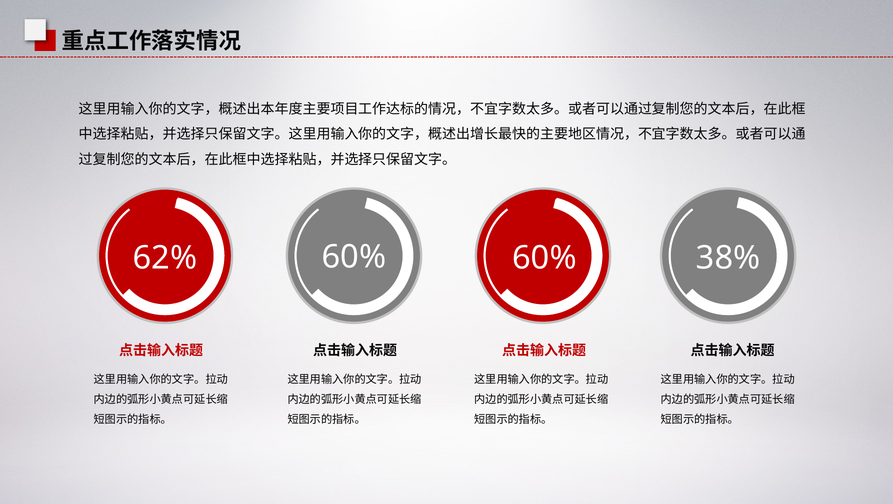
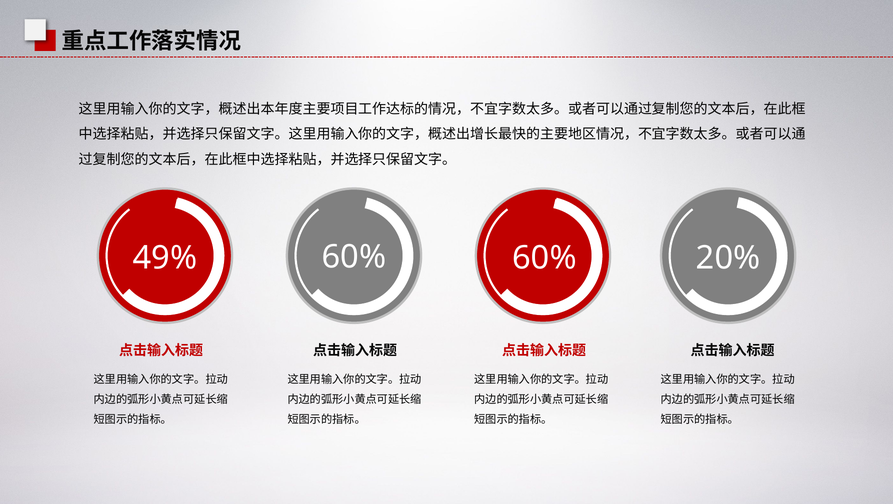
62%: 62% -> 49%
38%: 38% -> 20%
